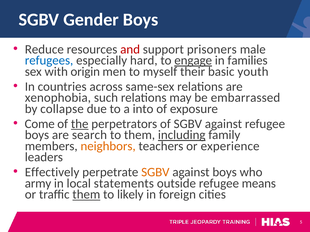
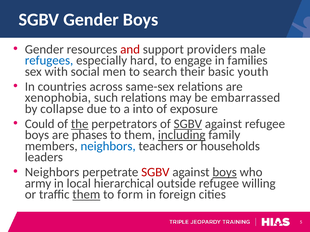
Reduce at (44, 49): Reduce -> Gender
prisoners: prisoners -> providers
engage underline: present -> none
origin: origin -> social
myself: myself -> search
Come: Come -> Could
SGBV at (188, 124) underline: none -> present
search: search -> phases
neighbors at (108, 146) colour: orange -> blue
experience: experience -> households
Effectively at (52, 173): Effectively -> Neighbors
SGBV at (155, 173) colour: orange -> red
boys at (225, 173) underline: none -> present
statements: statements -> hierarchical
means: means -> willing
likely: likely -> form
